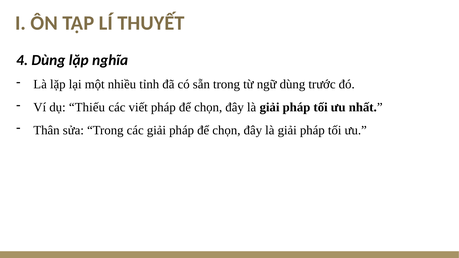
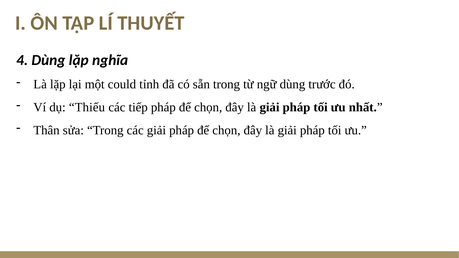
một nhiều: nhiều -> could
viết: viết -> tiếp
